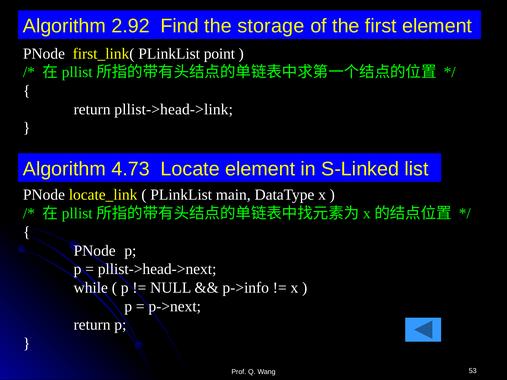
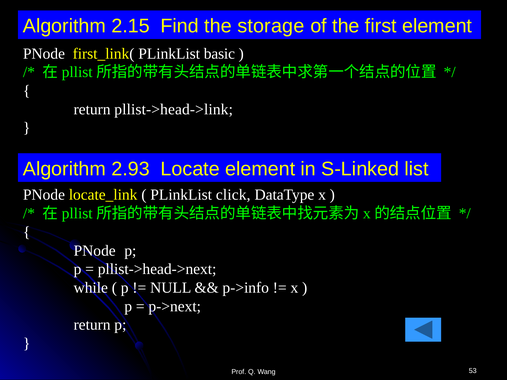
2.92: 2.92 -> 2.15
point: point -> basic
4.73: 4.73 -> 2.93
main: main -> click
